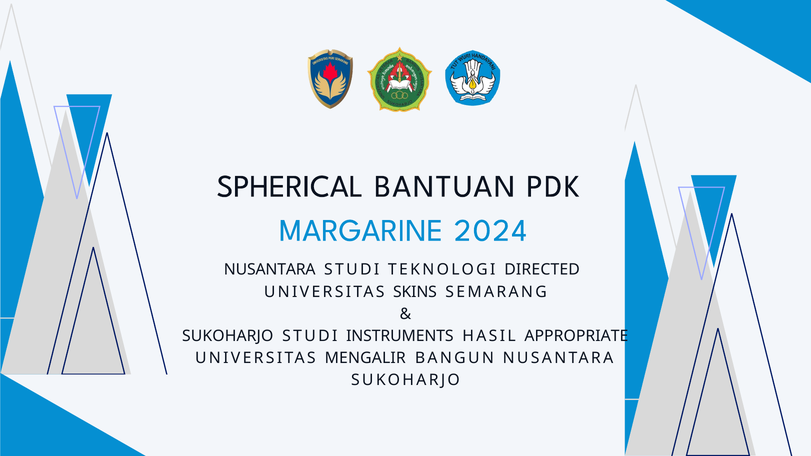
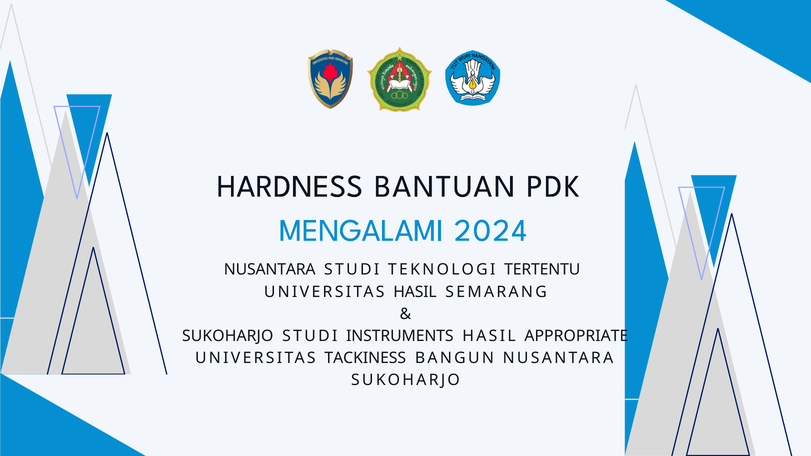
SPHERICAL: SPHERICAL -> HARDNESS
MARGARINE: MARGARINE -> MENGALAMI
DIRECTED: DIRECTED -> TERTENTU
UNIVERSITAS SKINS: SKINS -> HASIL
MENGALIR: MENGALIR -> TACKINESS
